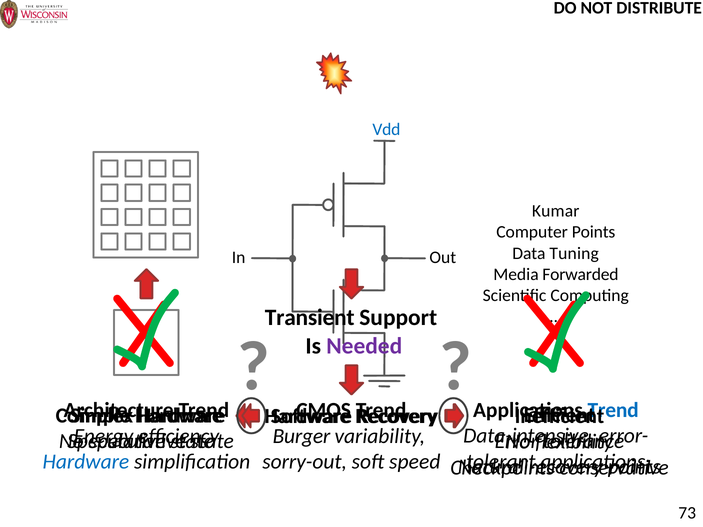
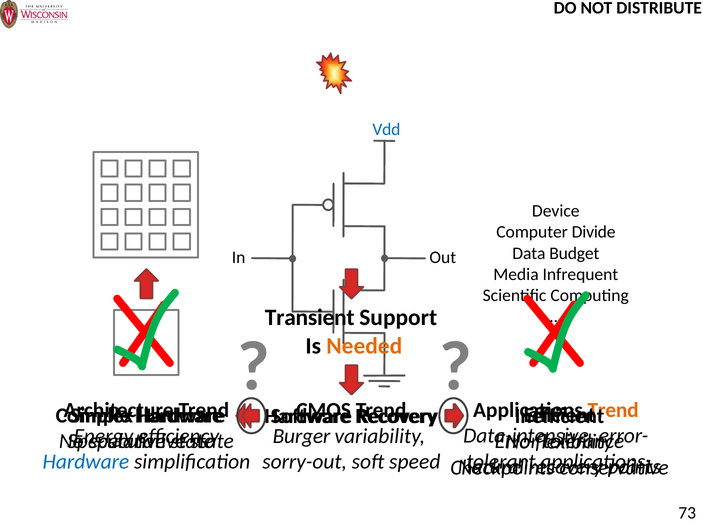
Kumar: Kumar -> Device
Computer Points: Points -> Divide
Tuning: Tuning -> Budget
Forwarded: Forwarded -> Infrequent
Needed colour: purple -> orange
Trend at (613, 410) colour: blue -> orange
